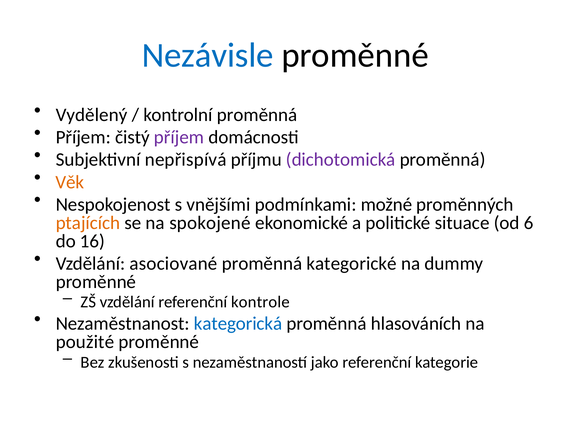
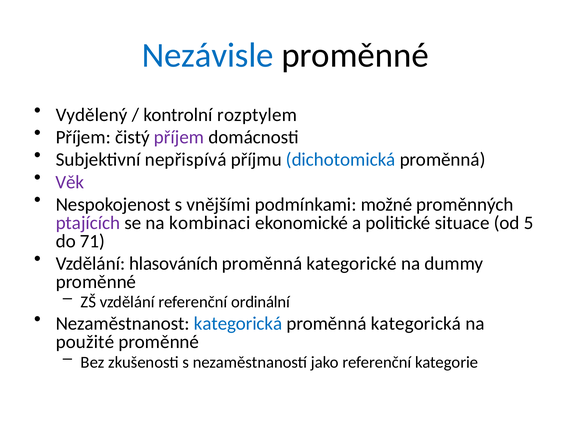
kontrolní proměnná: proměnná -> rozptylem
dichotomická colour: purple -> blue
Věk colour: orange -> purple
ptajících colour: orange -> purple
spokojené: spokojené -> kombinaci
6: 6 -> 5
16: 16 -> 71
asociované: asociované -> hlasováních
kontrole: kontrole -> ordinální
proměnná hlasováních: hlasováních -> kategorická
